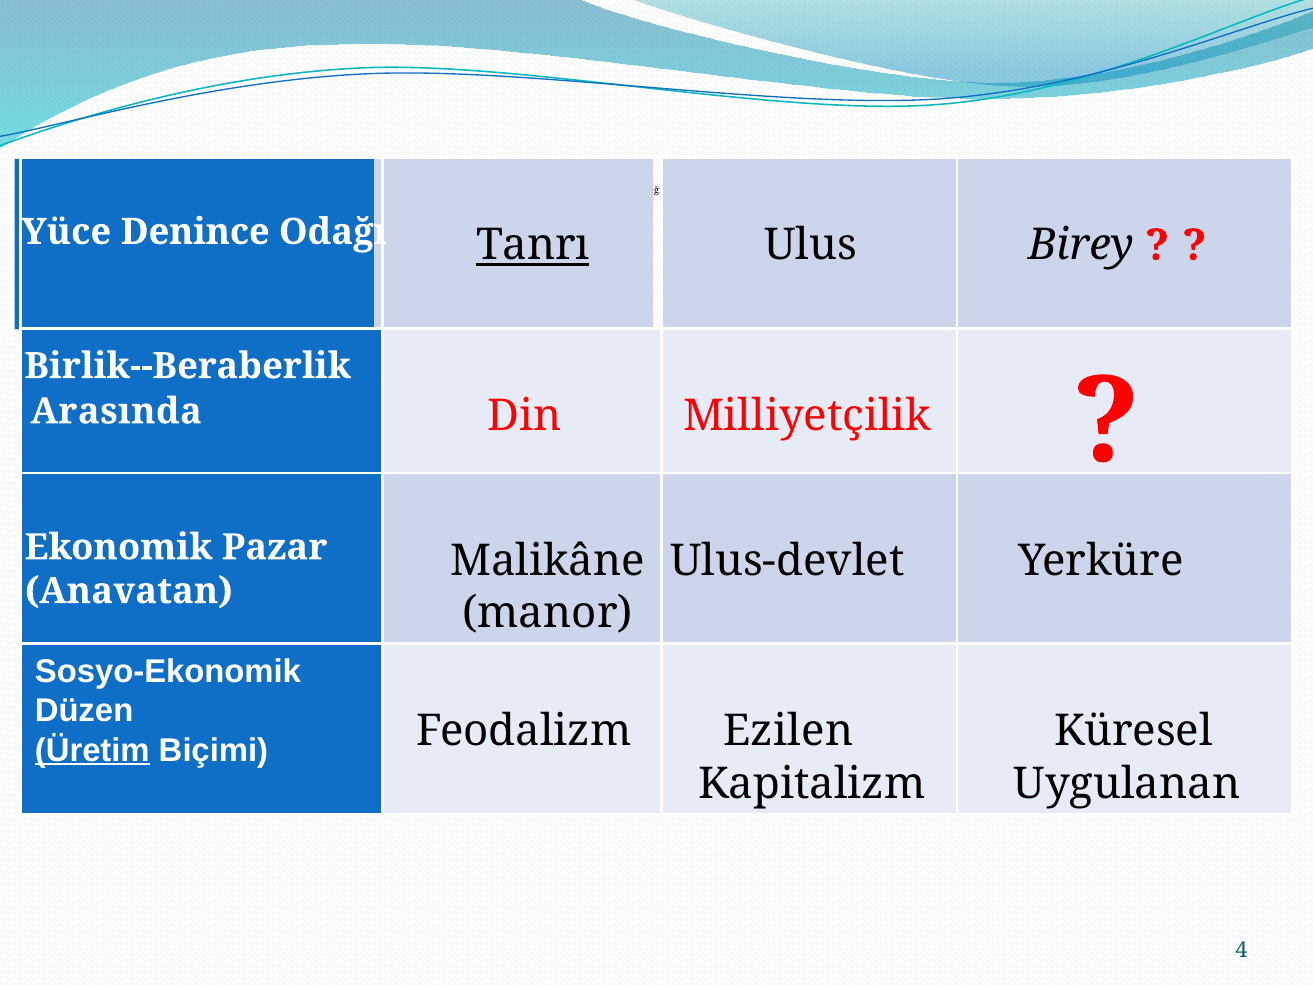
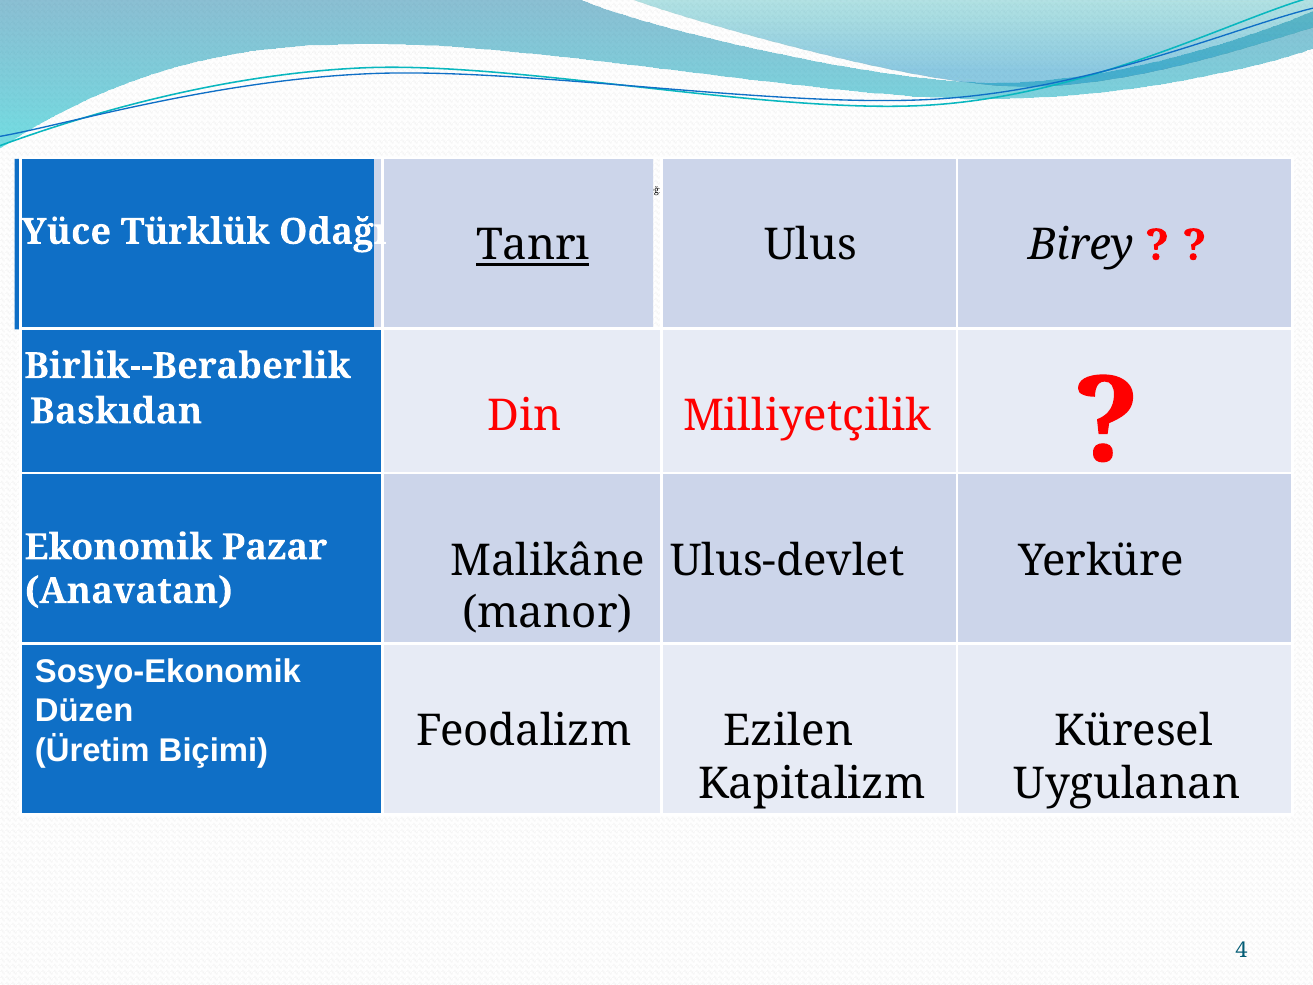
Denince: Denince -> Türklük
Arasında: Arasında -> Baskıdan
Üretim at (92, 750) underline: present -> none
